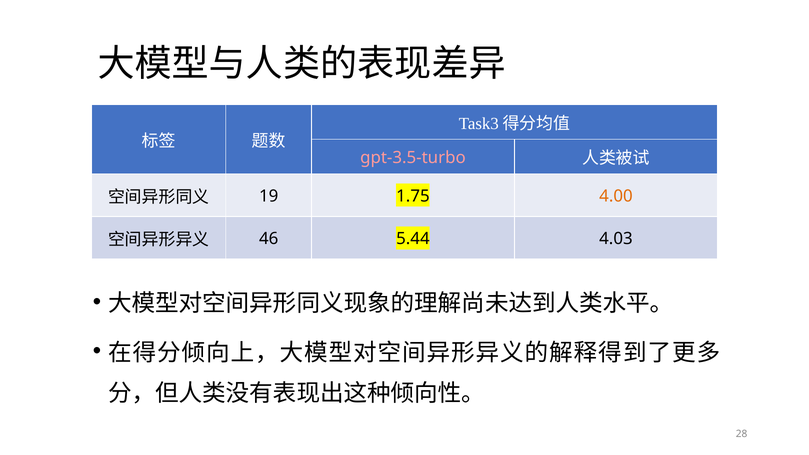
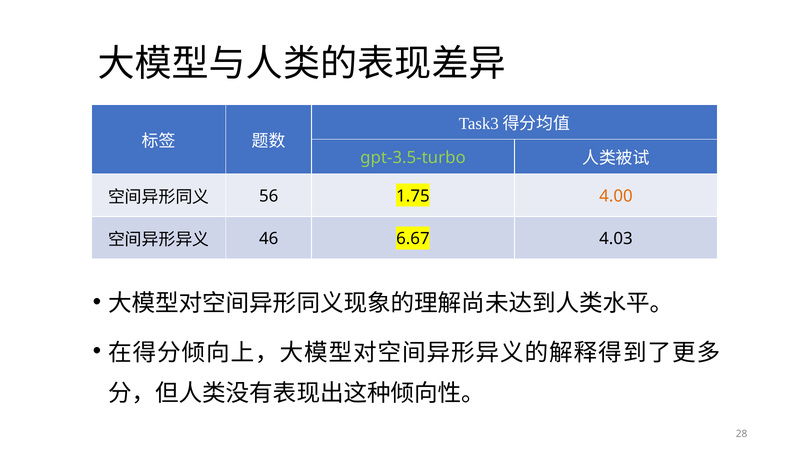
gpt-3.5-turbo colour: pink -> light green
19: 19 -> 56
5.44: 5.44 -> 6.67
